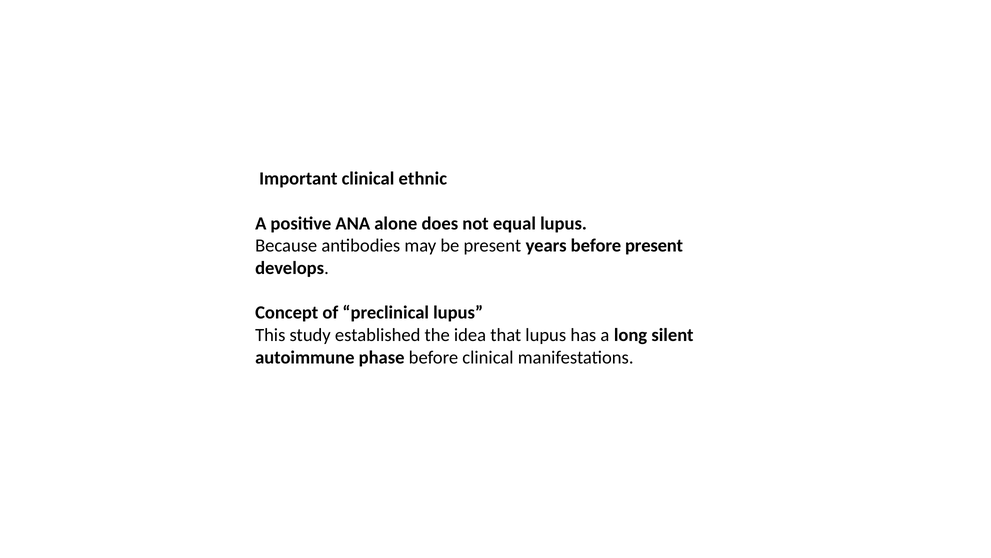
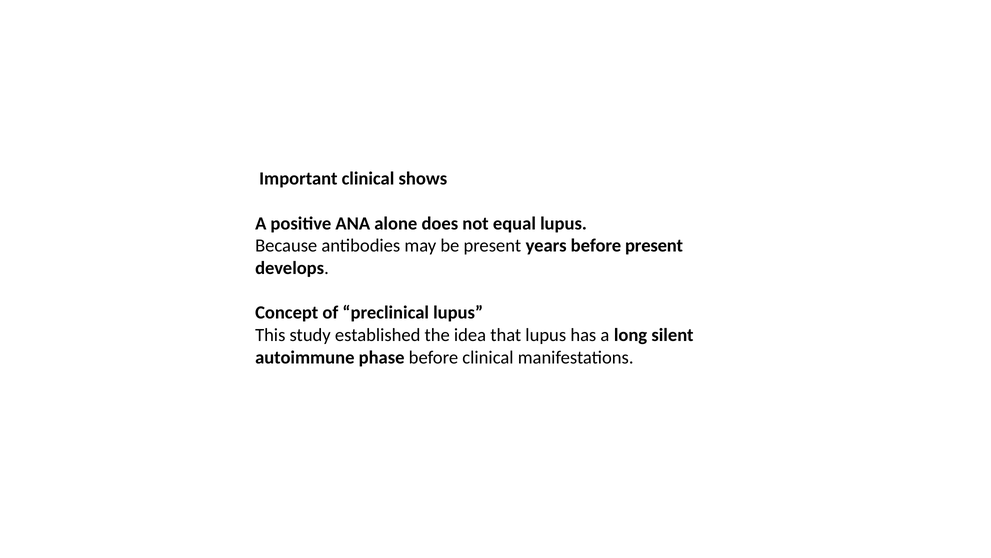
ethnic: ethnic -> shows
